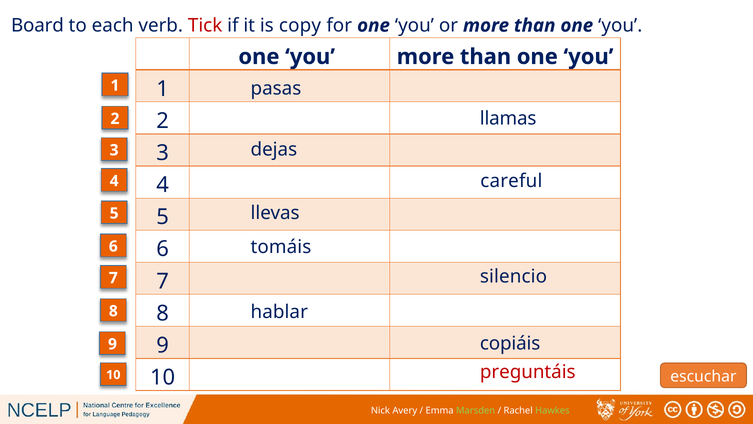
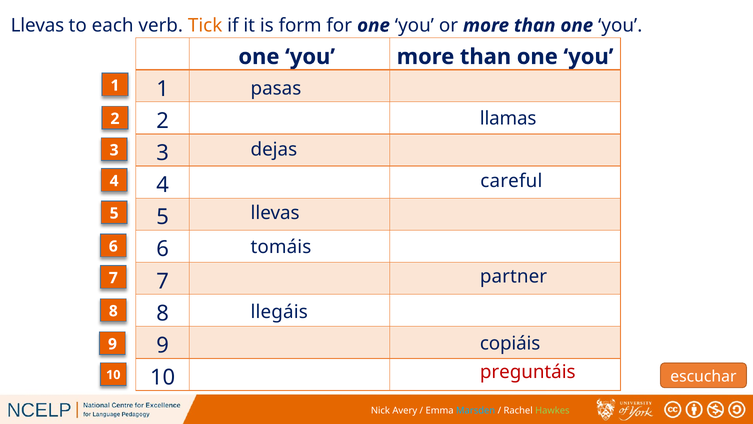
Board at (37, 25): Board -> Llevas
Tick colour: red -> orange
copy: copy -> form
silencio: silencio -> partner
hablar: hablar -> llegáis
Marsden colour: light green -> light blue
